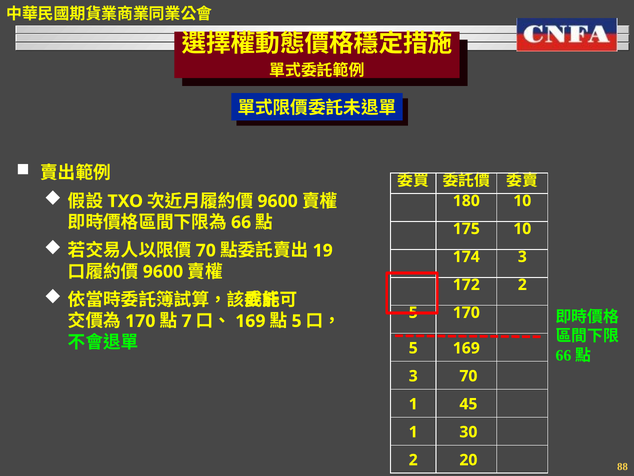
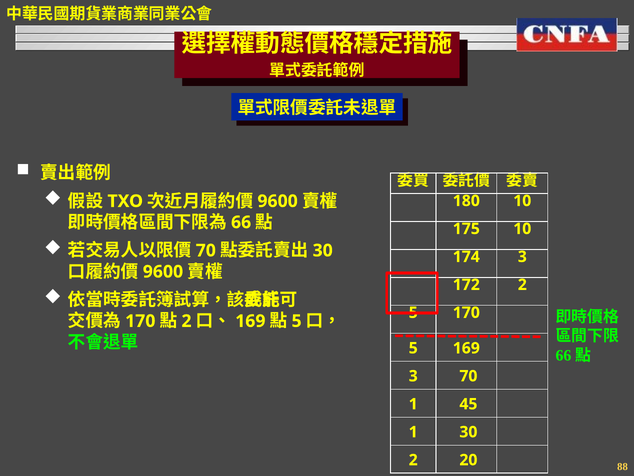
19 at (323, 250): 19 -> 30
7 at (187, 321): 7 -> 2
